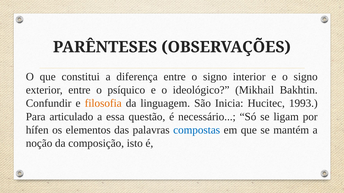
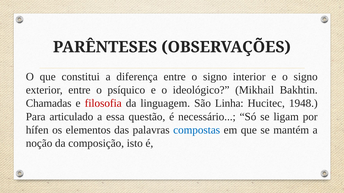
Confundir: Confundir -> Chamadas
filosofia colour: orange -> red
Inicia: Inicia -> Linha
1993: 1993 -> 1948
